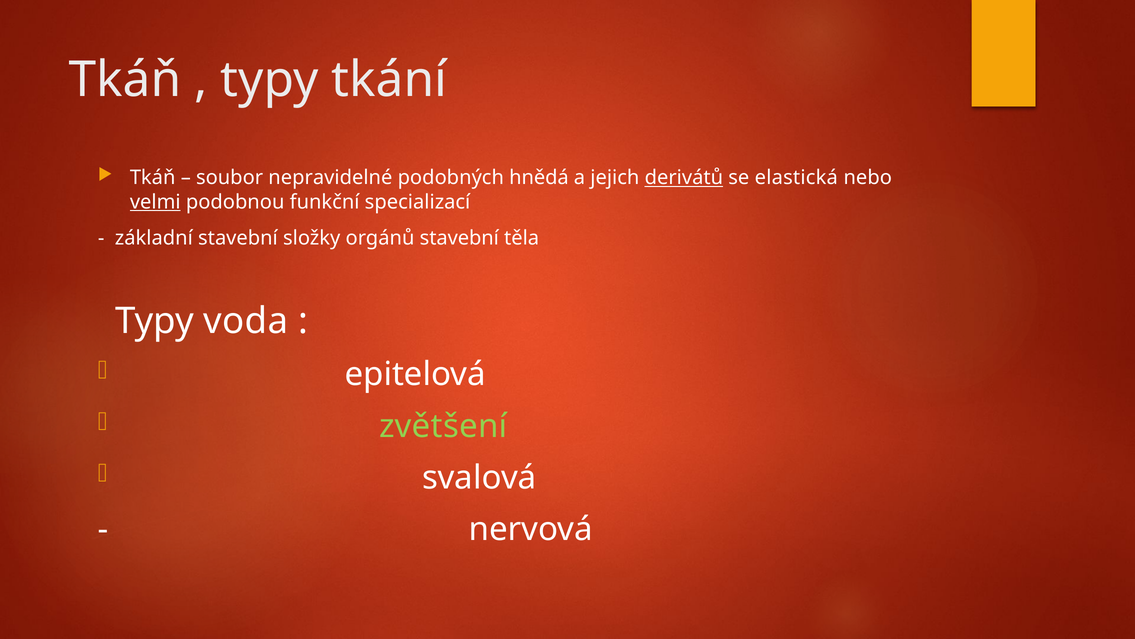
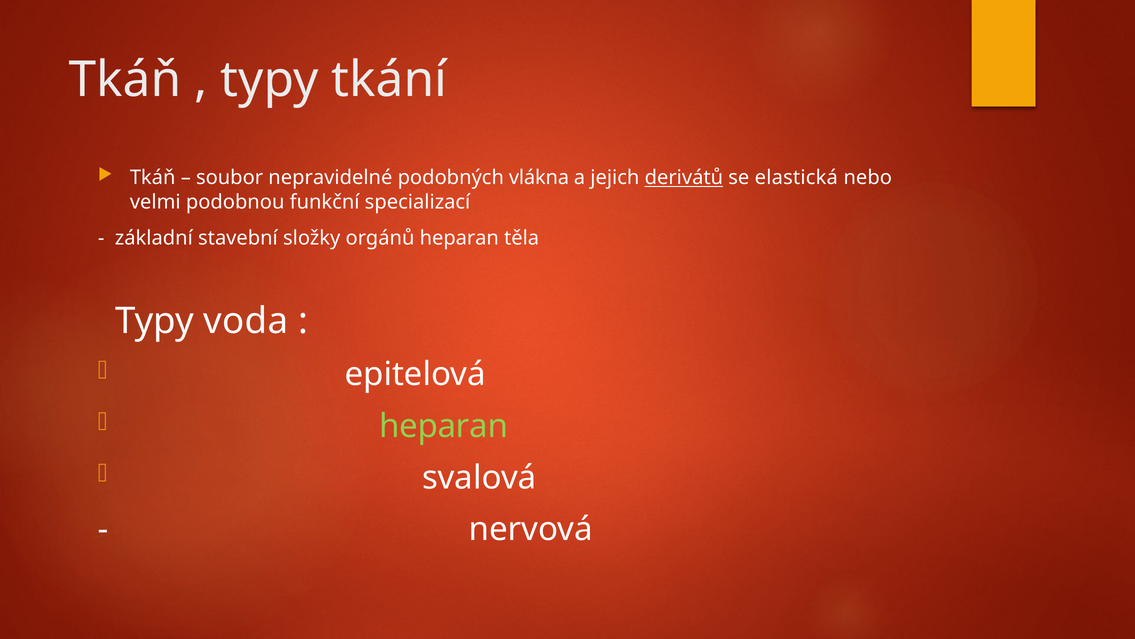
hnědá: hnědá -> vlákna
velmi underline: present -> none
orgánů stavební: stavební -> heparan
zvětšení at (443, 426): zvětšení -> heparan
